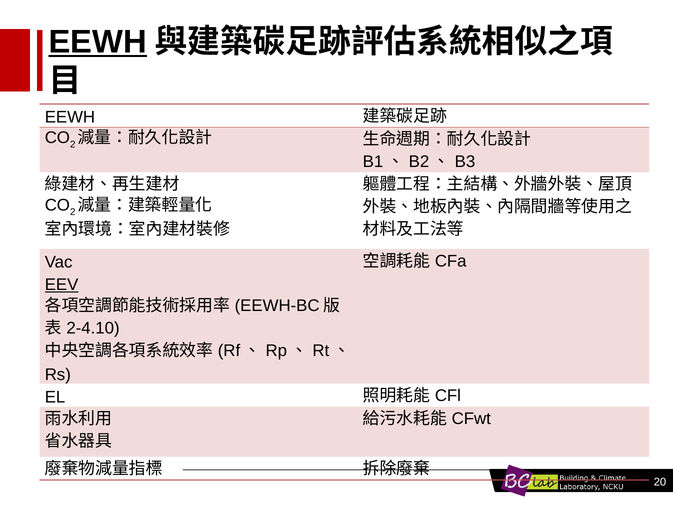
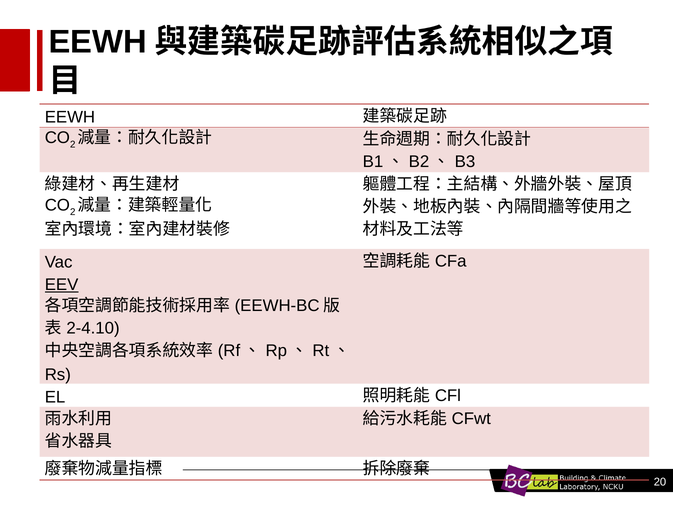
EEWH at (98, 42) underline: present -> none
